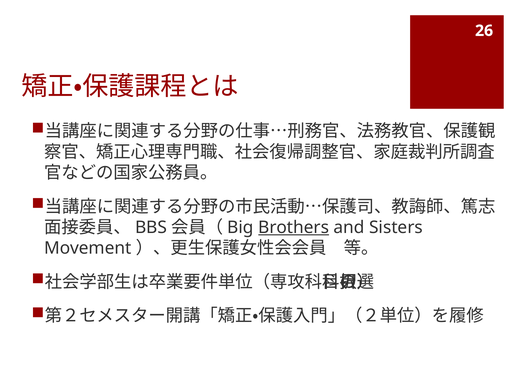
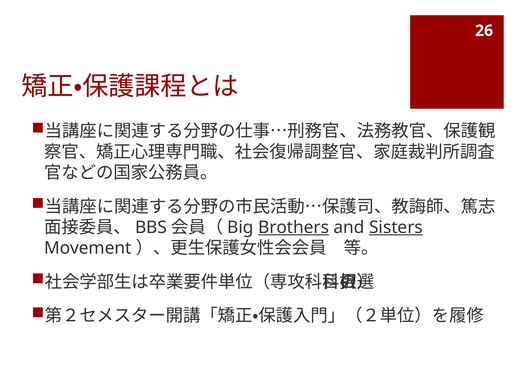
Sisters underline: none -> present
